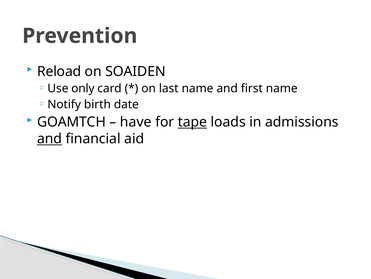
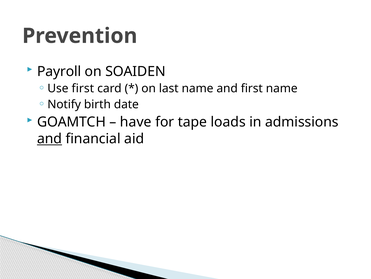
Reload: Reload -> Payroll
Use only: only -> first
tape underline: present -> none
